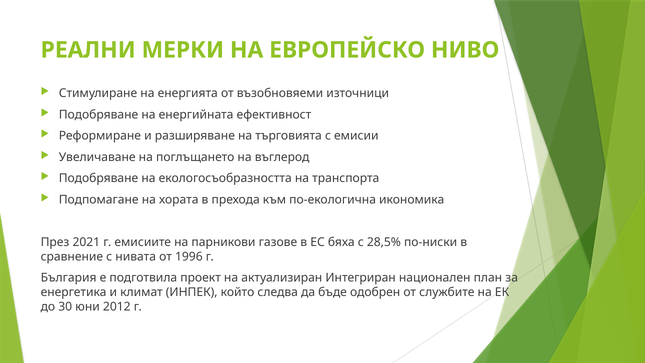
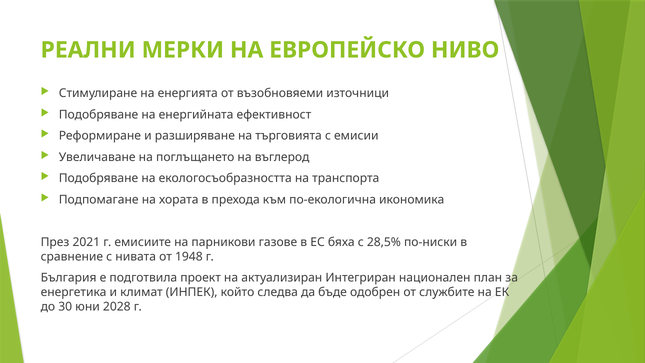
1996: 1996 -> 1948
2012: 2012 -> 2028
